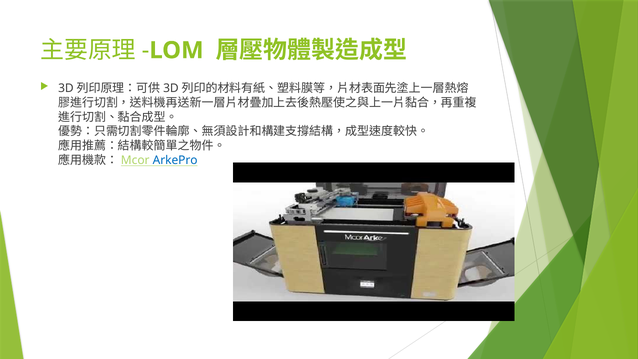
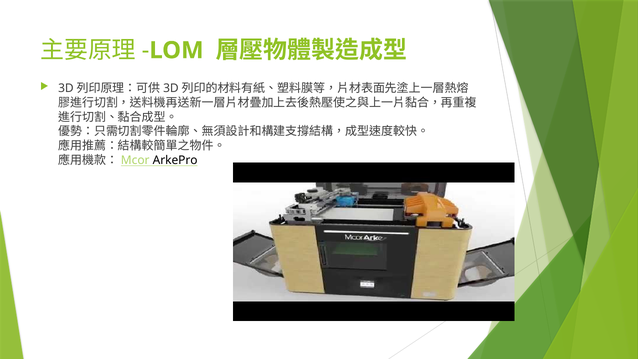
ArkePro colour: blue -> black
